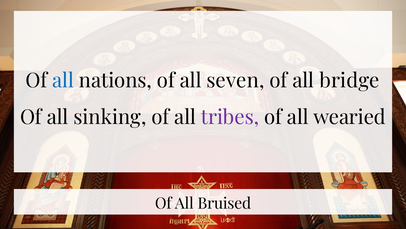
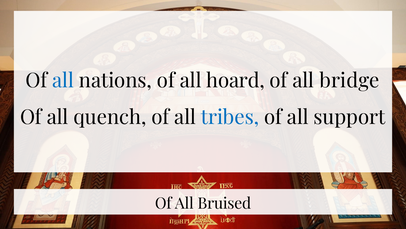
seven: seven -> hoard
sinking: sinking -> quench
tribes colour: purple -> blue
wearied: wearied -> support
